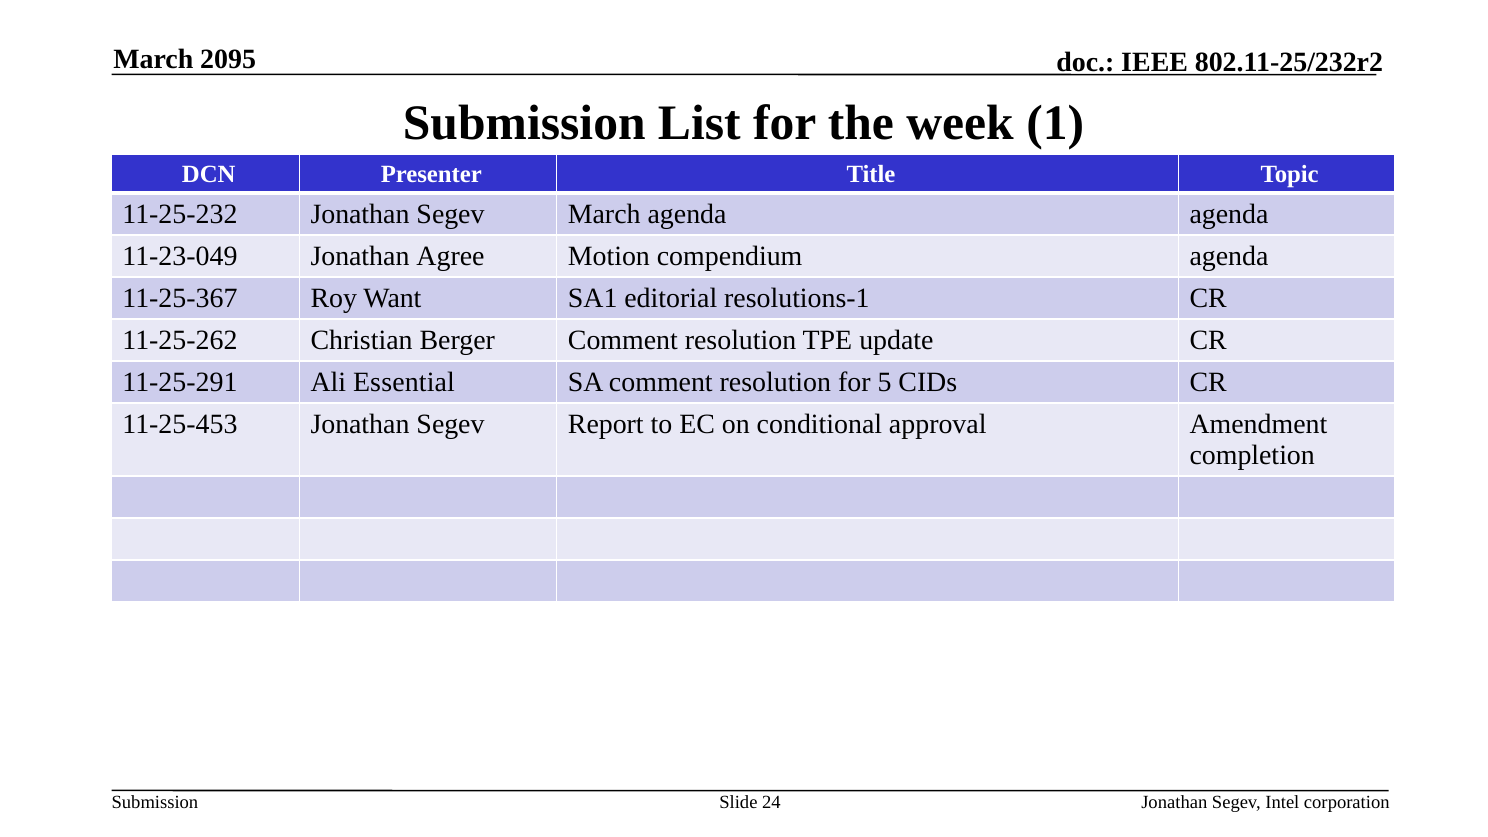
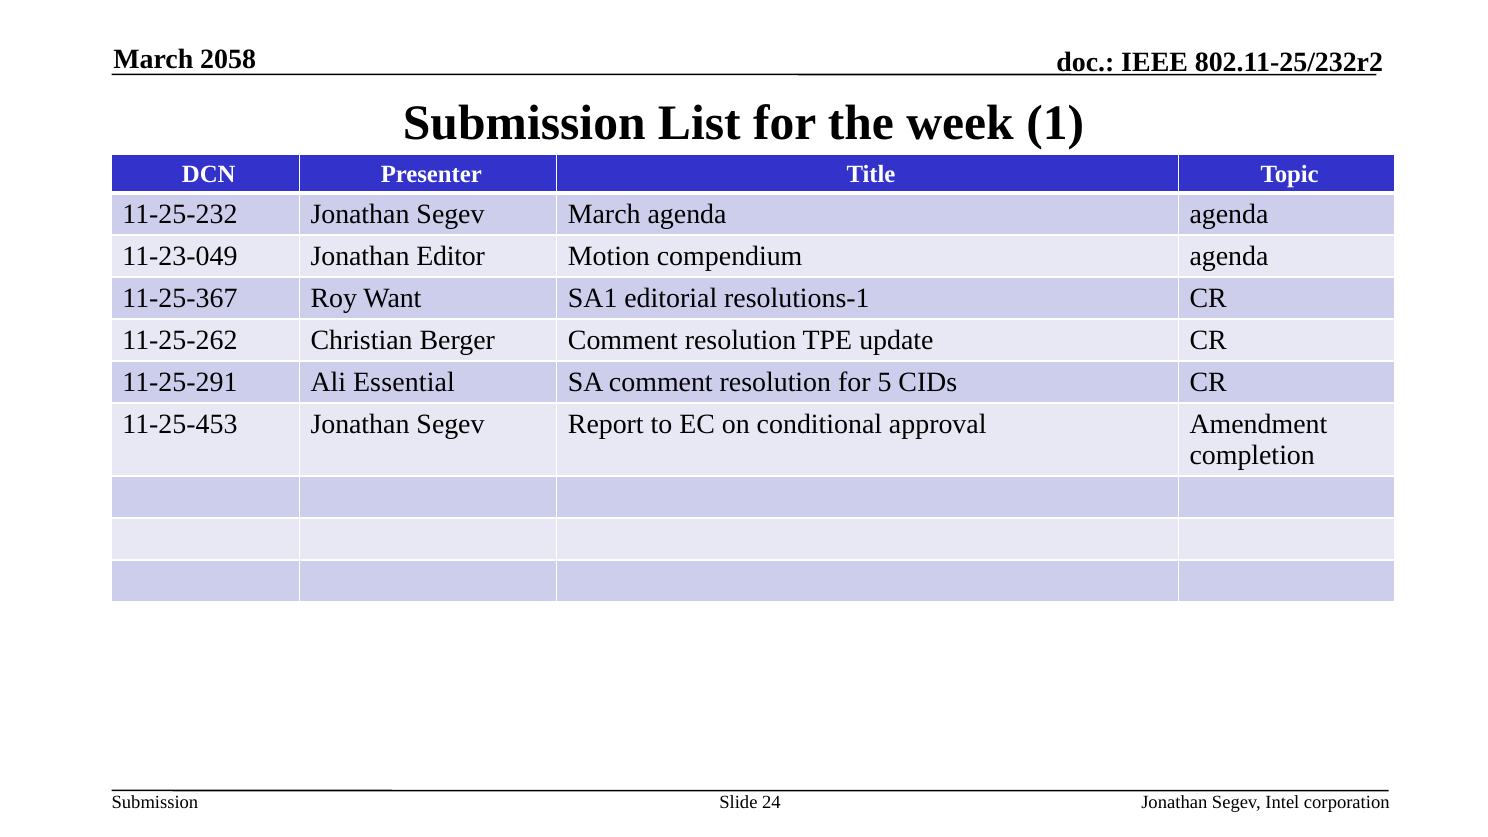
2095: 2095 -> 2058
Agree: Agree -> Editor
